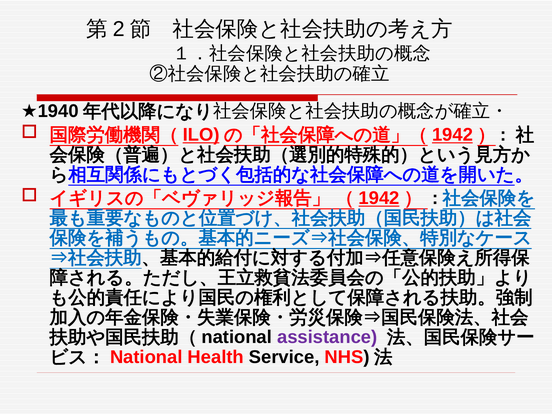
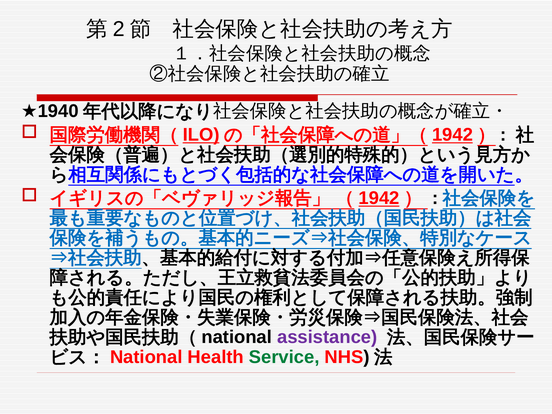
Service colour: black -> green
